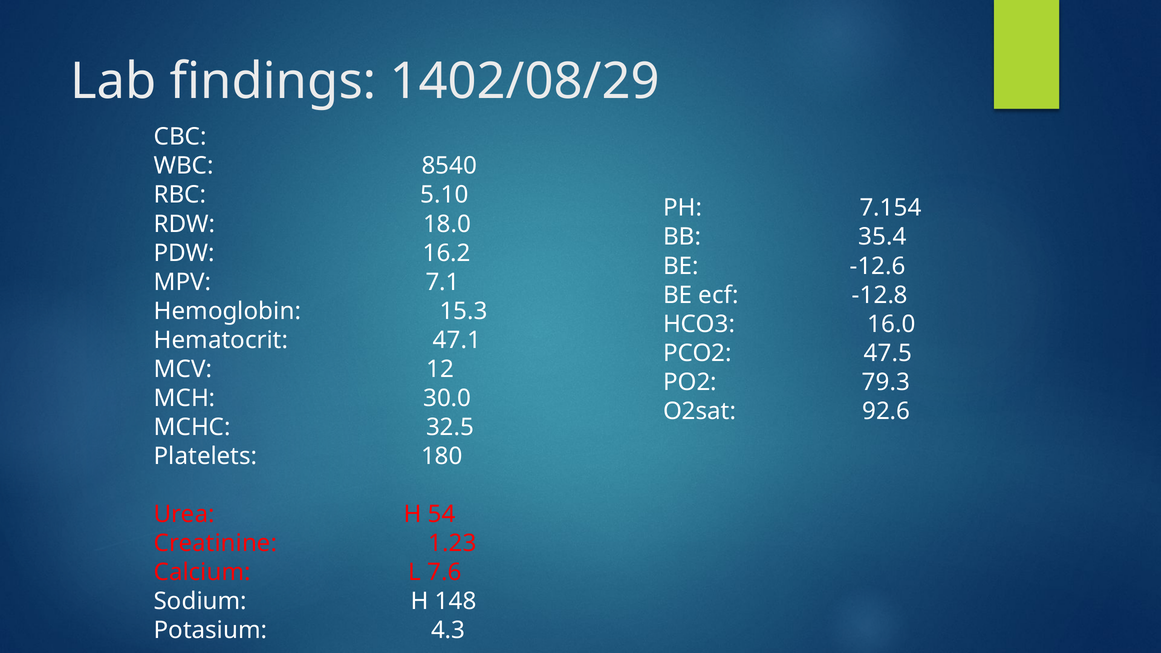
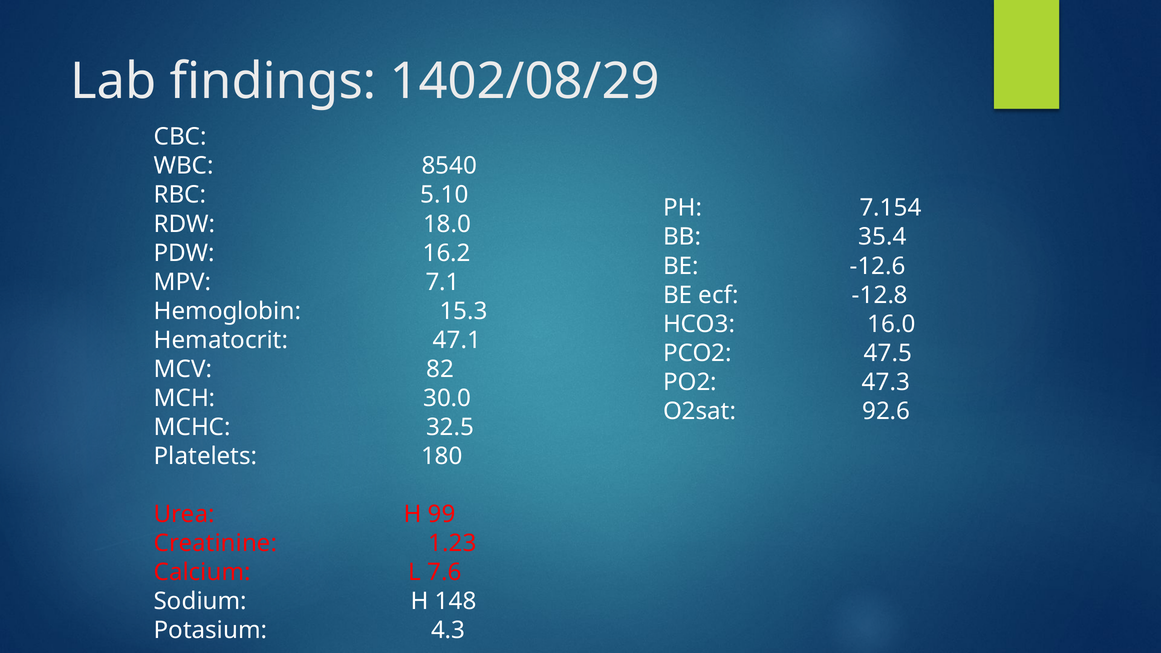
12: 12 -> 82
79.3: 79.3 -> 47.3
54: 54 -> 99
